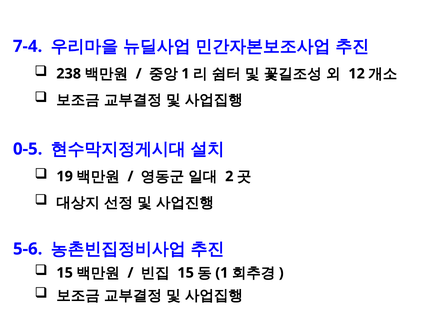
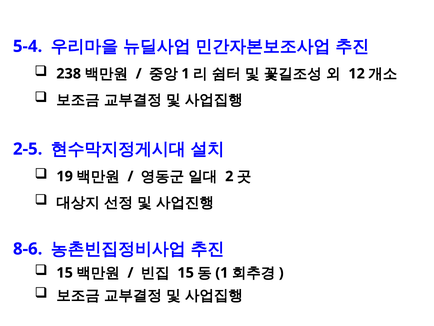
7-4: 7-4 -> 5-4
0-5: 0-5 -> 2-5
5-6: 5-6 -> 8-6
